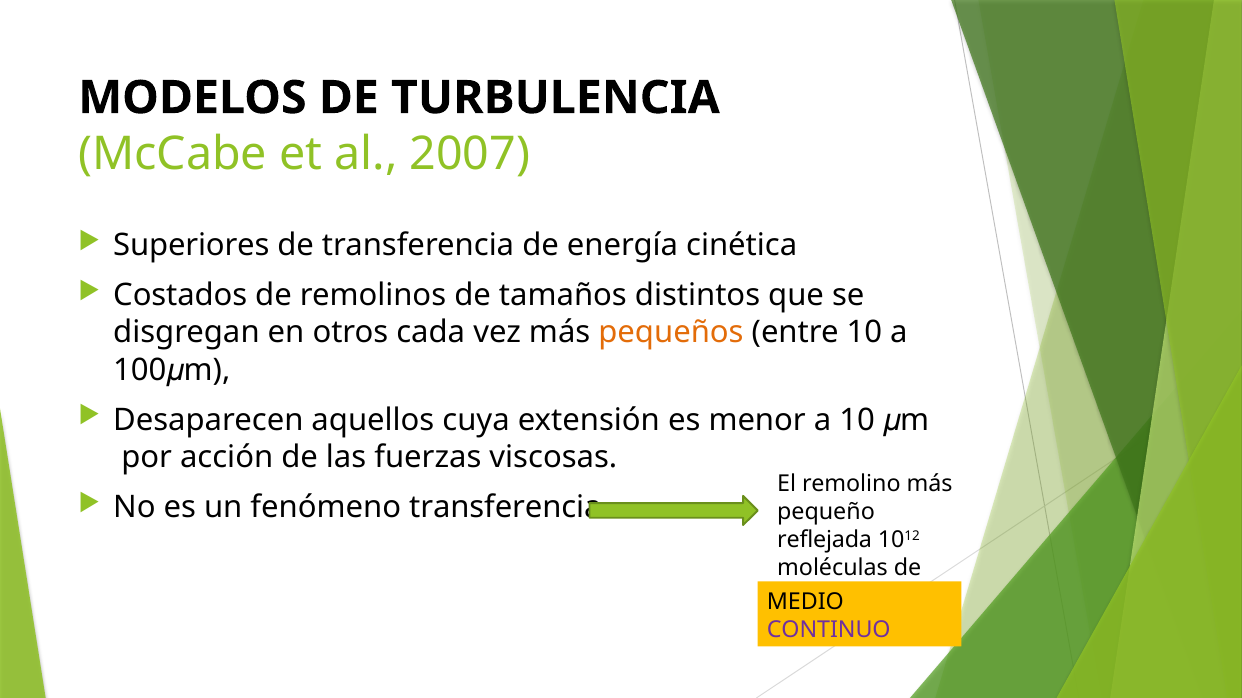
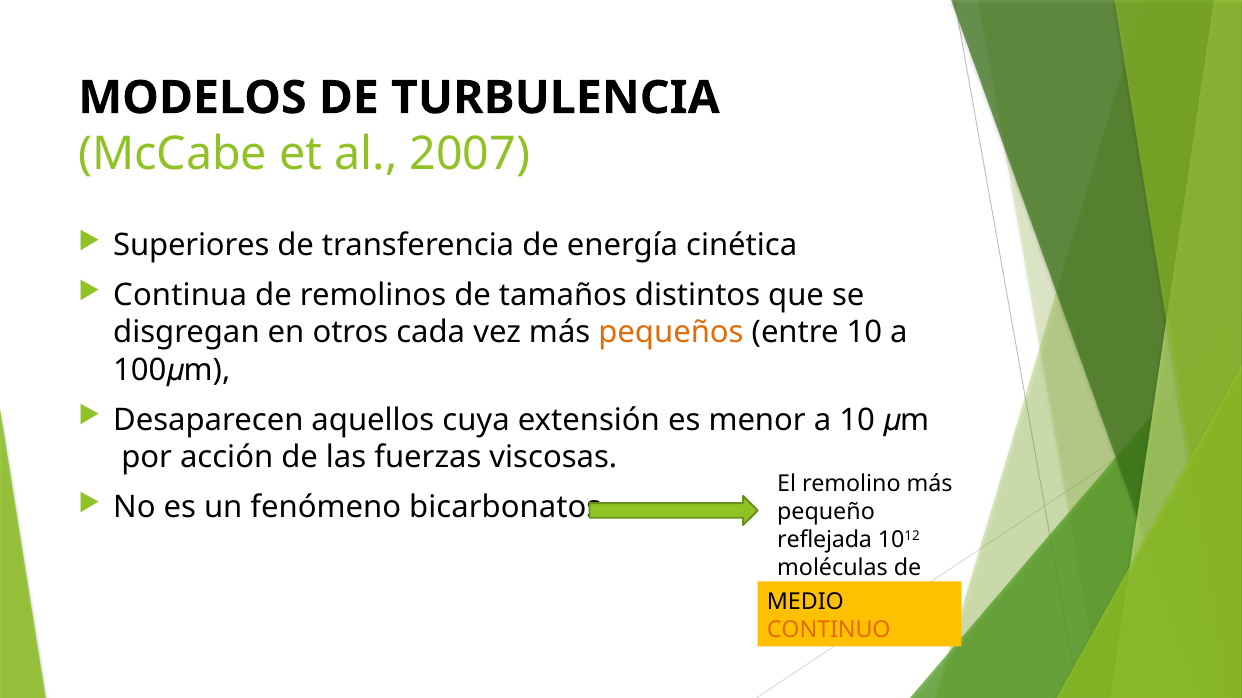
Costados: Costados -> Continua
fenómeno transferencia: transferencia -> bicarbonatos
CONTINUO colour: purple -> orange
